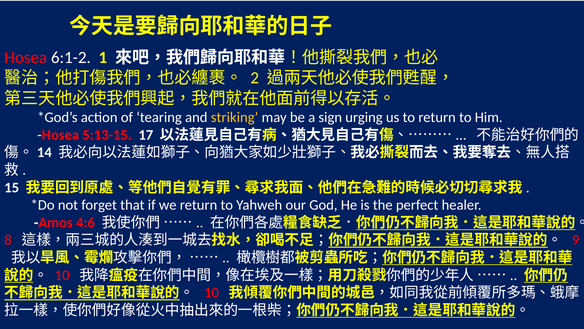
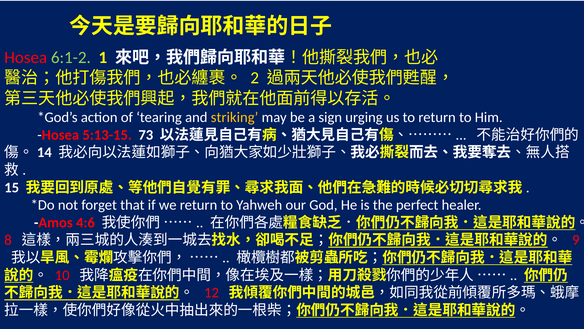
6:1-2 colour: white -> light green
17: 17 -> 73
10 at (212, 292): 10 -> 12
